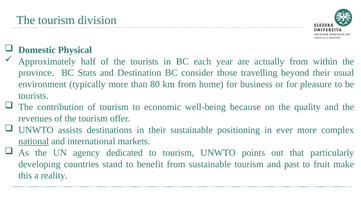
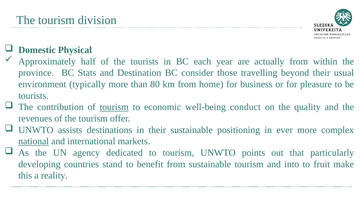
tourism at (114, 107) underline: none -> present
because: because -> conduct
past: past -> into
